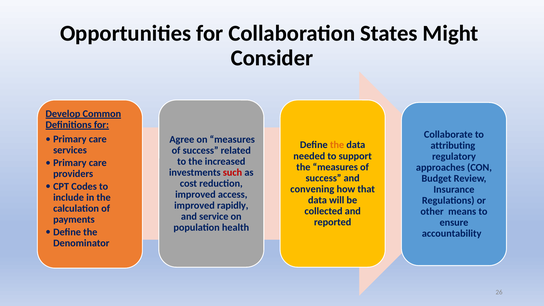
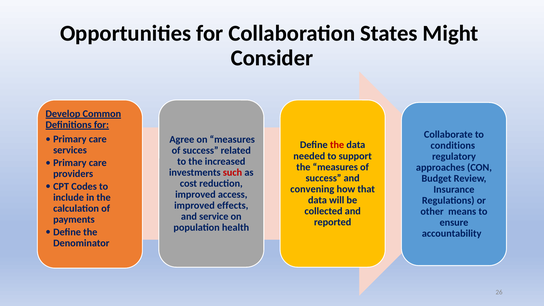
the at (337, 145) colour: orange -> red
attributing: attributing -> conditions
rapidly: rapidly -> effects
